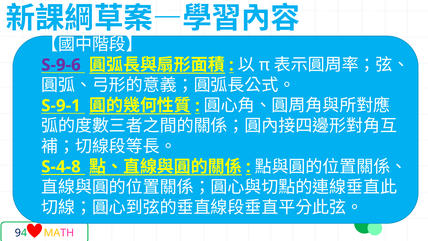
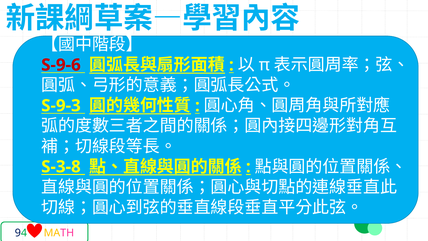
S-9-6 colour: purple -> red
S-9-1: S-9-1 -> S-9-3
S-4-8: S-4-8 -> S-3-8
